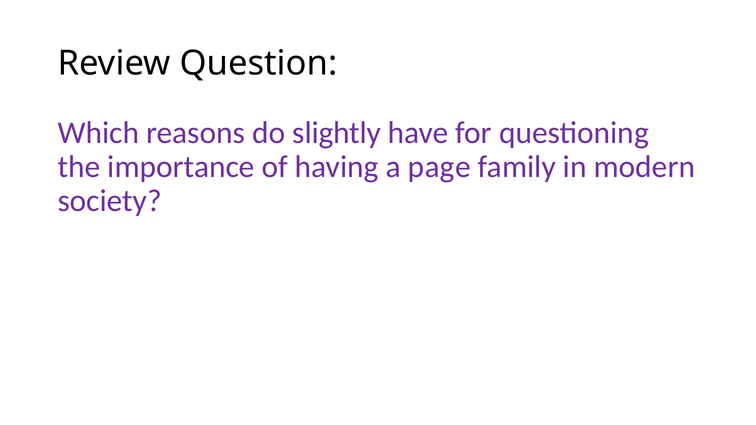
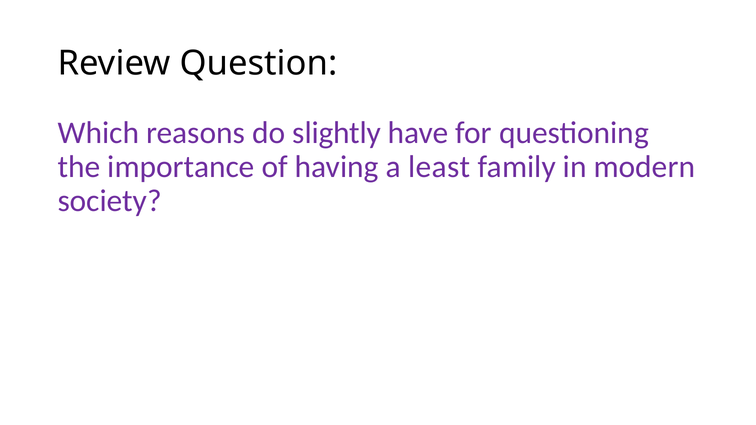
page: page -> least
